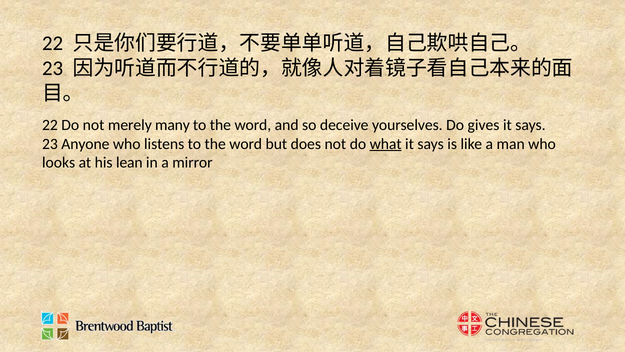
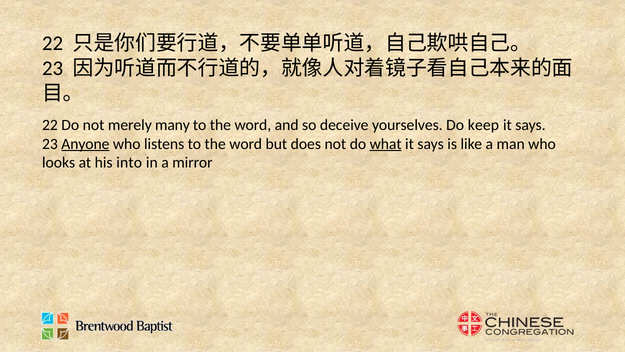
gives: gives -> keep
Anyone underline: none -> present
lean: lean -> into
